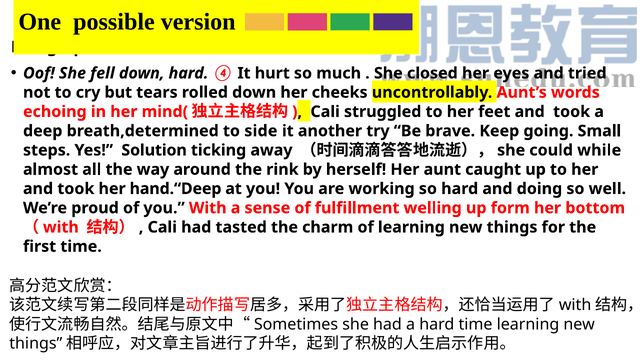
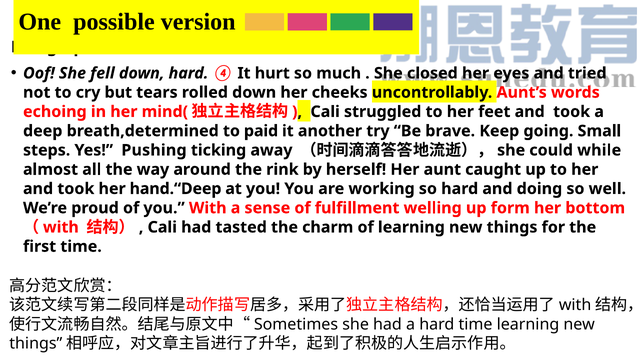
side: side -> paid
Solution: Solution -> Pushing
